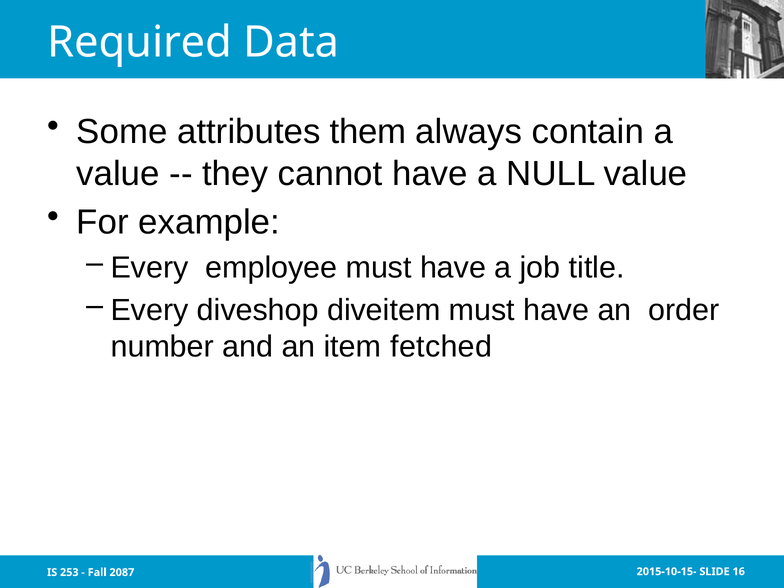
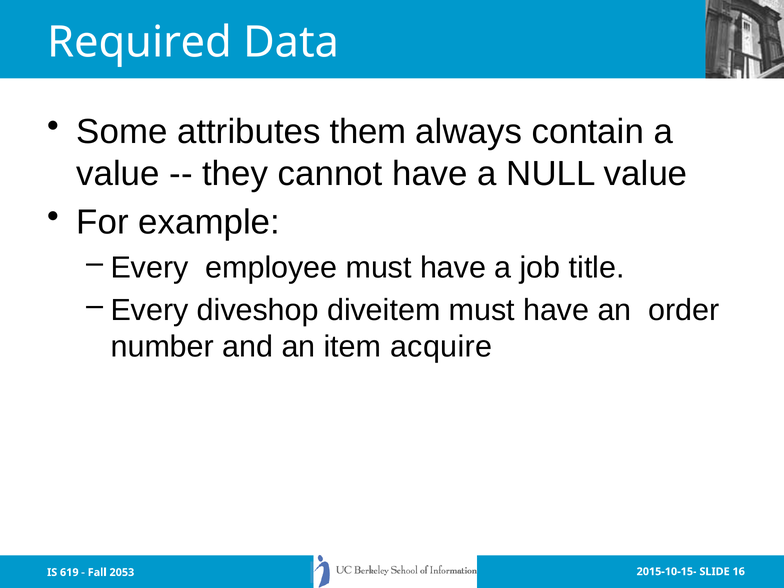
fetched: fetched -> acquire
253: 253 -> 619
2087: 2087 -> 2053
